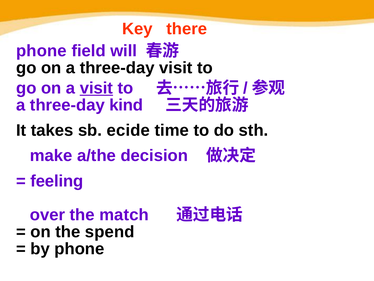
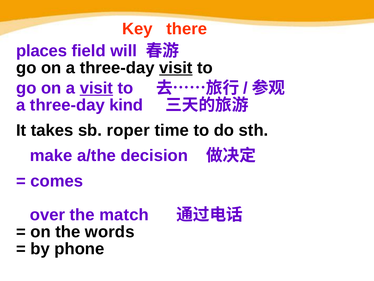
phone at (41, 51): phone -> places
visit at (176, 68) underline: none -> present
ecide: ecide -> roper
feeling: feeling -> comes
spend: spend -> words
